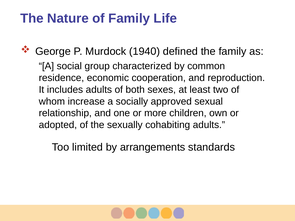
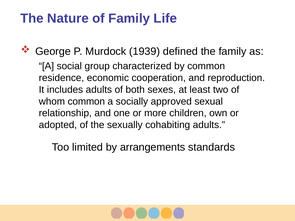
1940: 1940 -> 1939
whom increase: increase -> common
